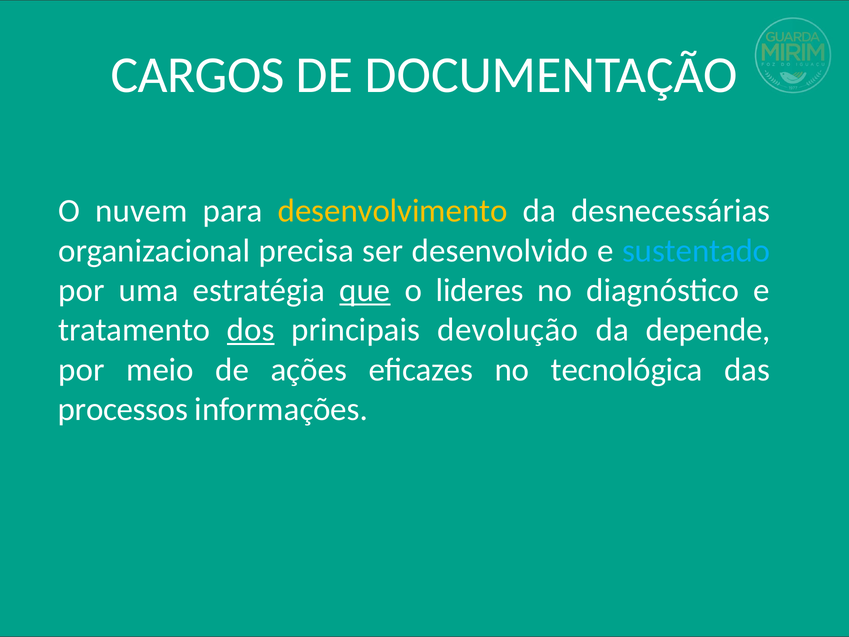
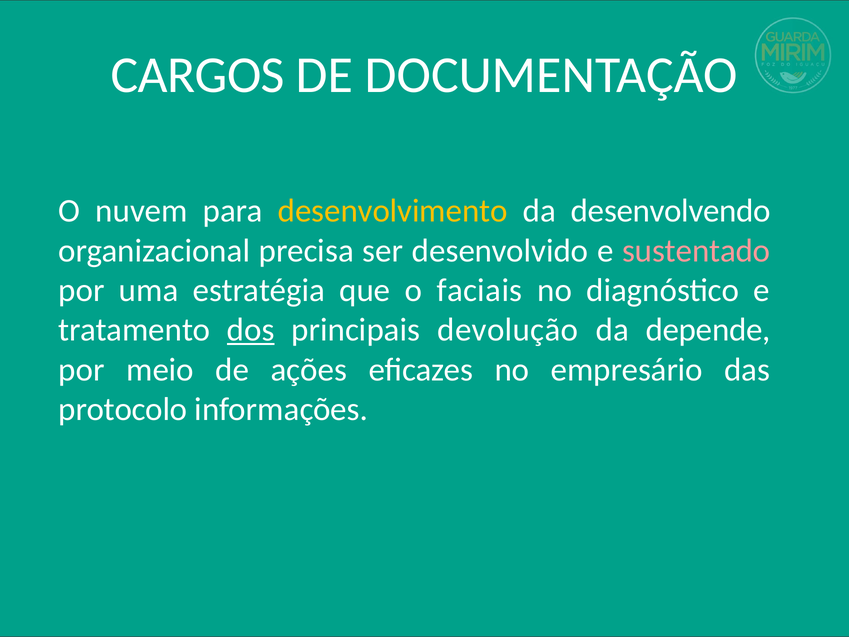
desnecessárias: desnecessárias -> desenvolvendo
sustentado colour: light blue -> pink
que underline: present -> none
lideres: lideres -> faciais
tecnológica: tecnológica -> empresário
processos: processos -> protocolo
